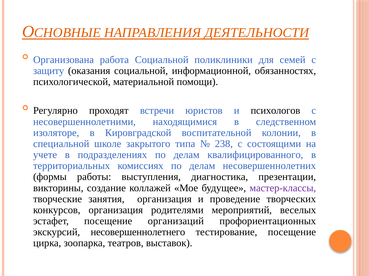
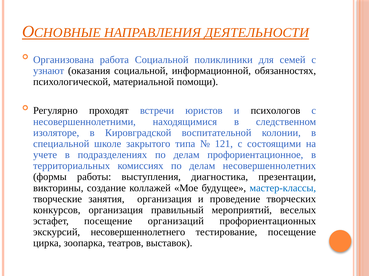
защиту: защиту -> узнают
238: 238 -> 121
квалифицированного: квалифицированного -> профориентационное
мастер-классы colour: purple -> blue
родителями: родителями -> правильный
